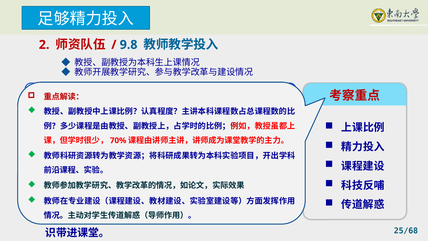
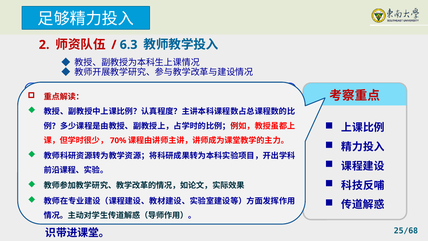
9.8: 9.8 -> 6.3
